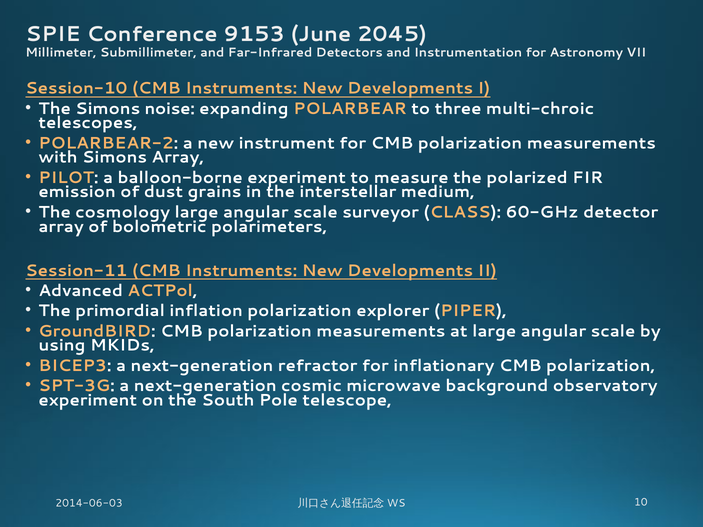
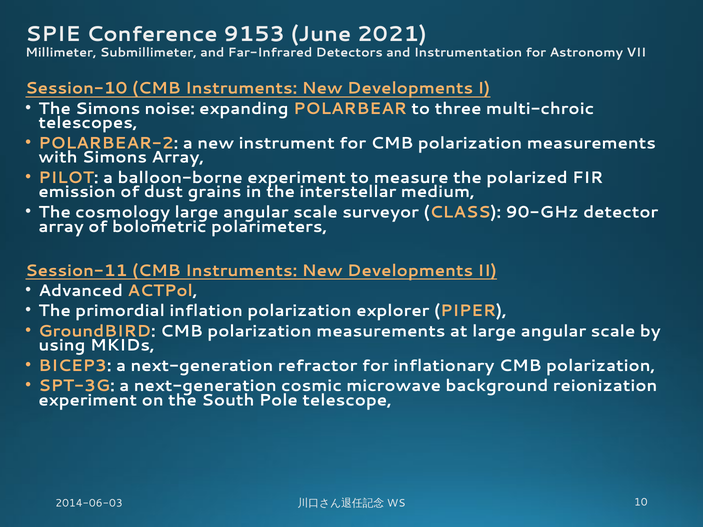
2045: 2045 -> 2021
60-GHz: 60-GHz -> 90-GHz
observatory: observatory -> reionization
